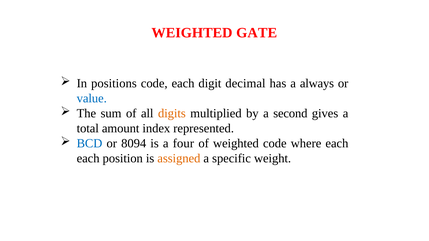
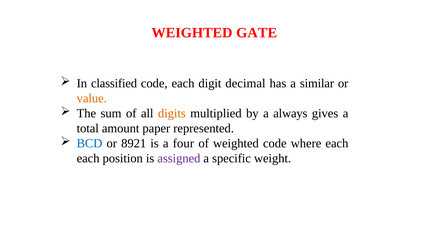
positions: positions -> classified
always: always -> similar
value colour: blue -> orange
second: second -> always
index: index -> paper
8094: 8094 -> 8921
assigned colour: orange -> purple
